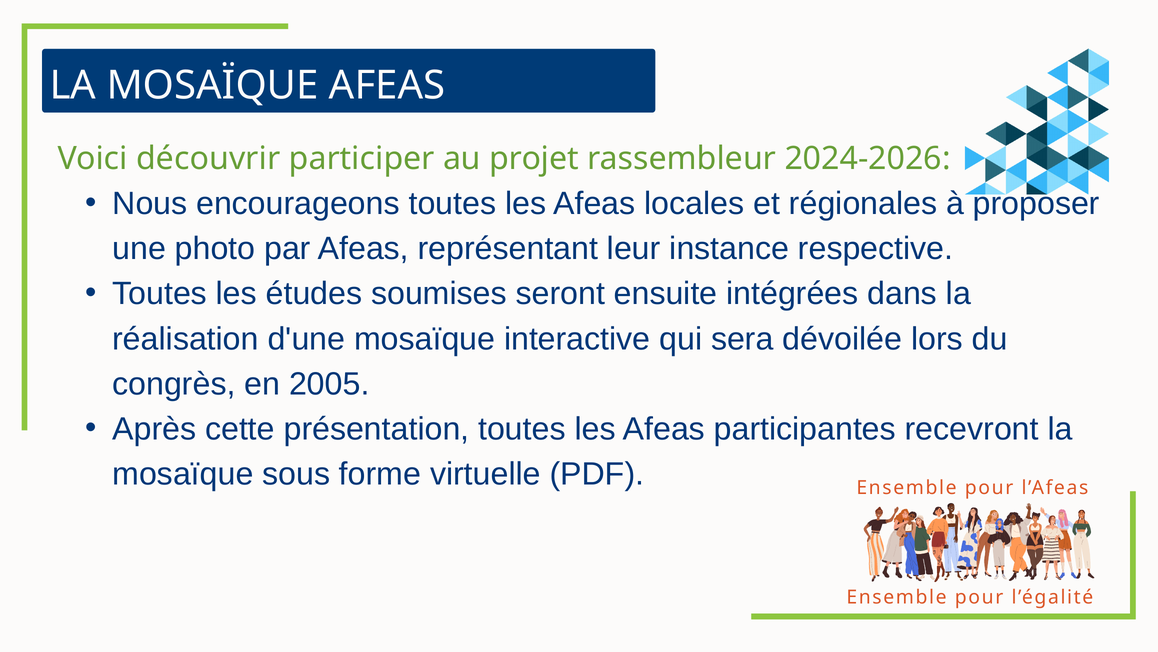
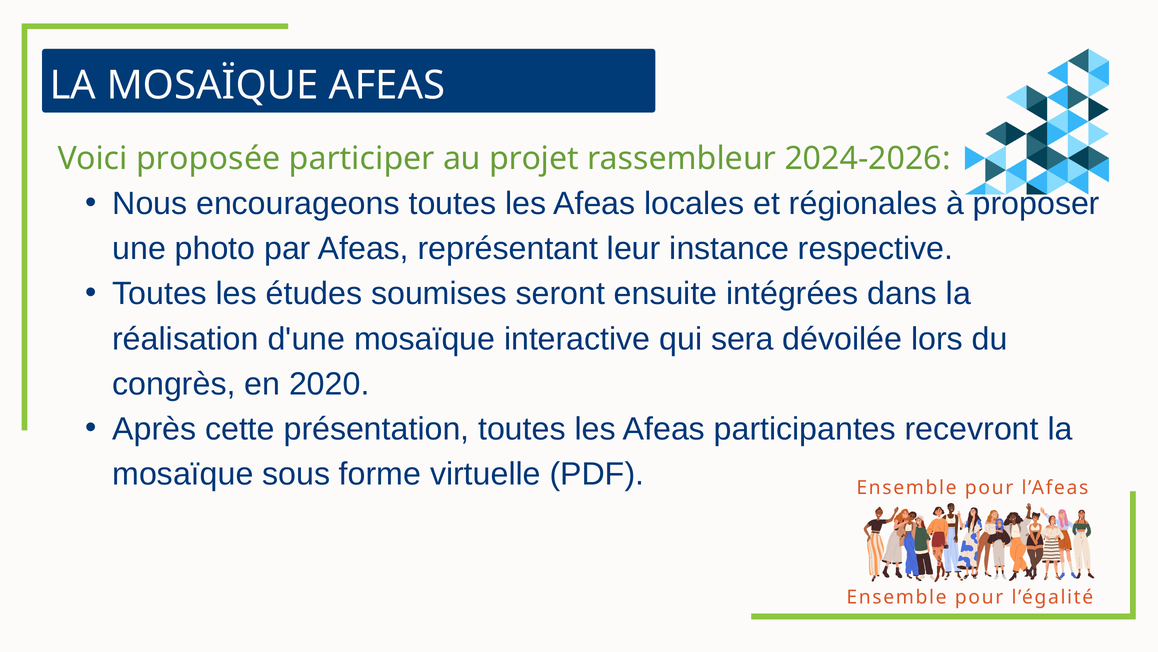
découvrir: découvrir -> proposée
2005: 2005 -> 2020
